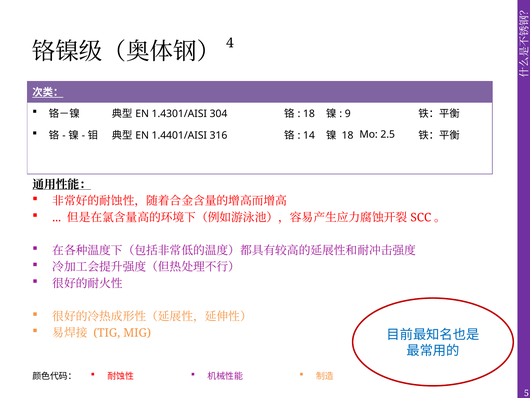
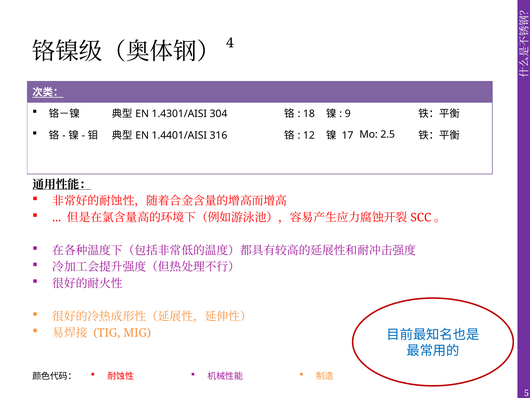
14: 14 -> 12
18 at (348, 135): 18 -> 17
